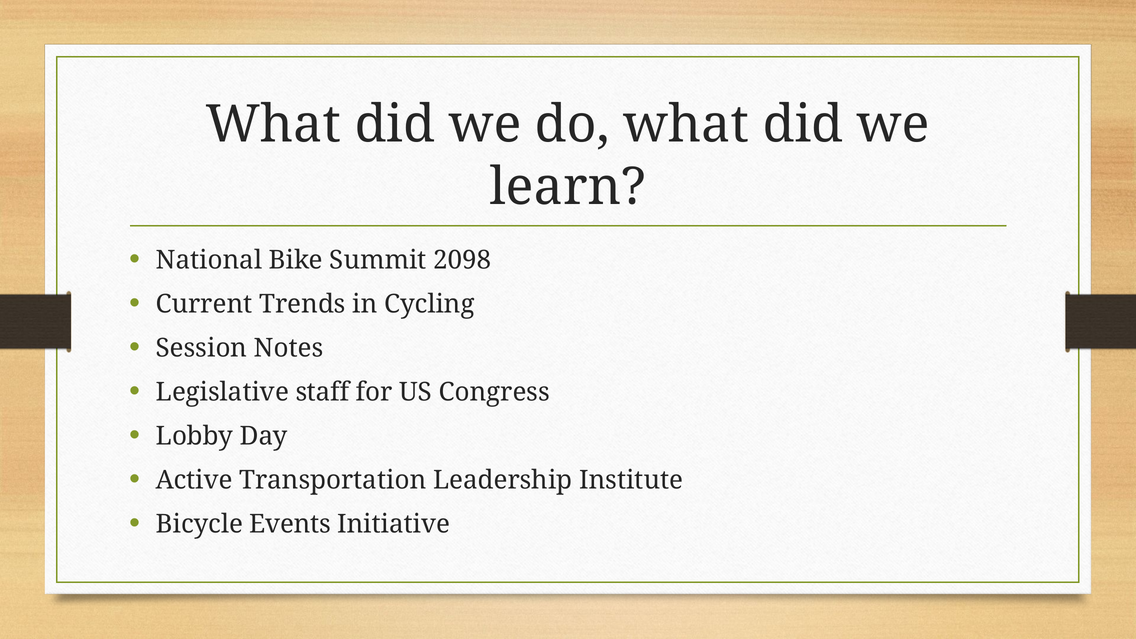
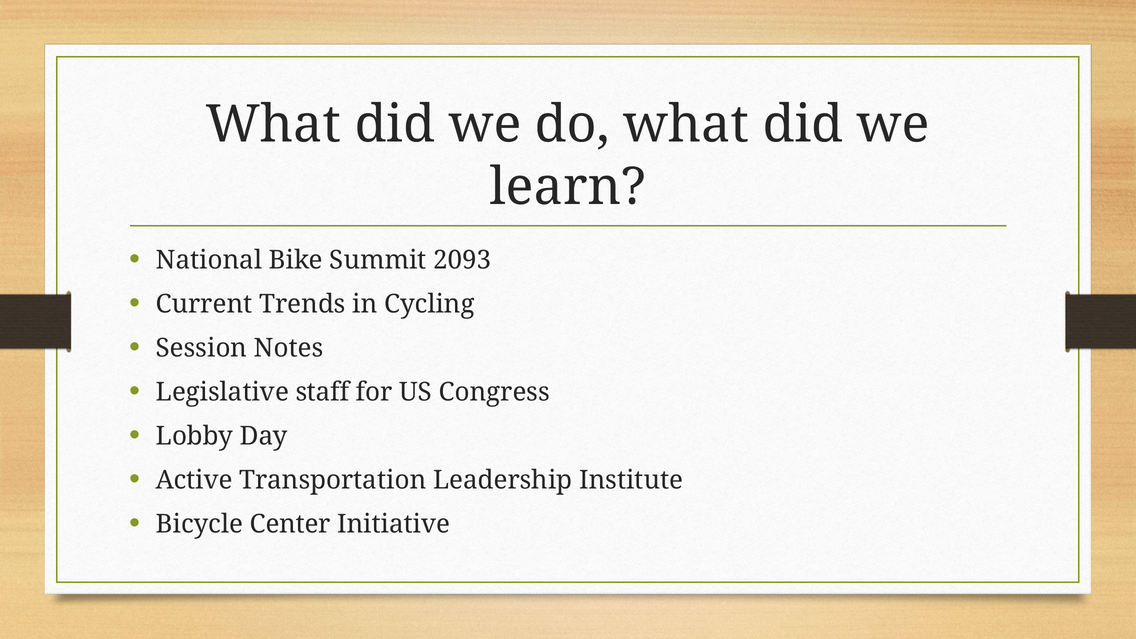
2098: 2098 -> 2093
Events: Events -> Center
